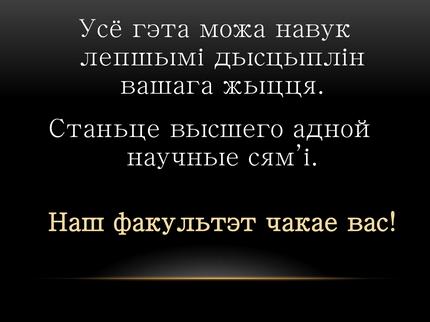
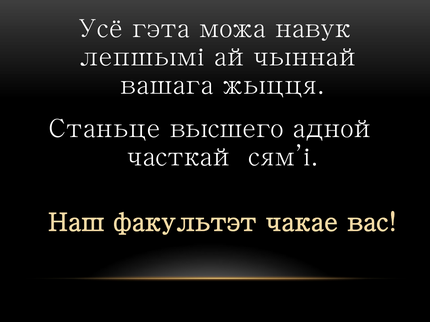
дысцыплін: дысцыплін -> айчыннай
научные: научные -> часткай
